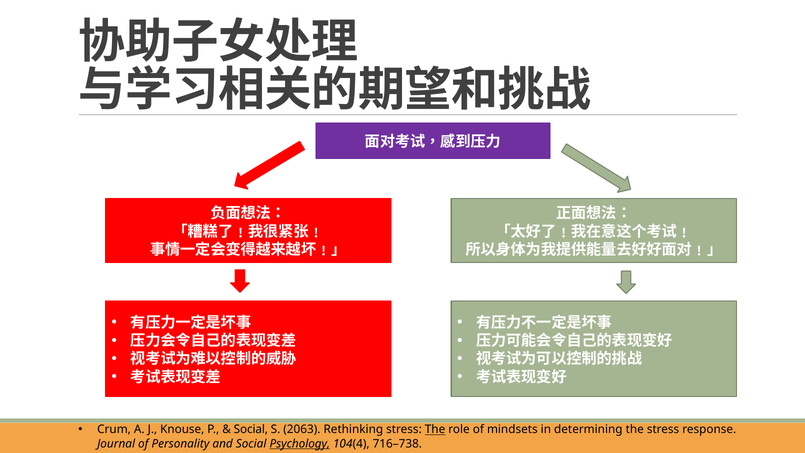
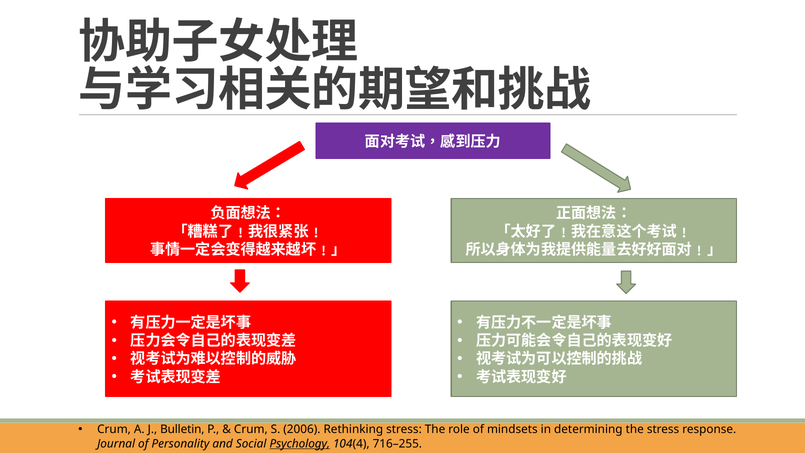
Knouse: Knouse -> Bulletin
Social at (251, 429): Social -> Crum
2063: 2063 -> 2006
The at (435, 429) underline: present -> none
716–738: 716–738 -> 716–255
